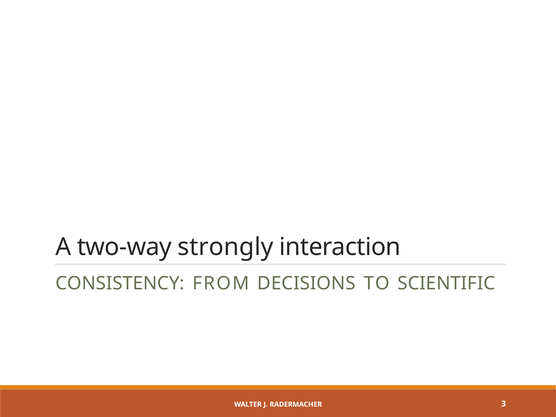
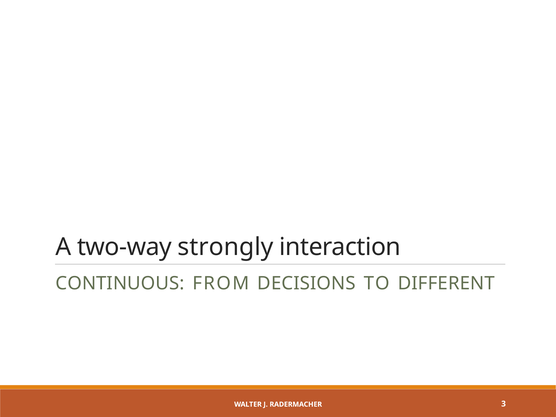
CONSISTENCY: CONSISTENCY -> CONTINUOUS
SCIENTIFIC: SCIENTIFIC -> DIFFERENT
